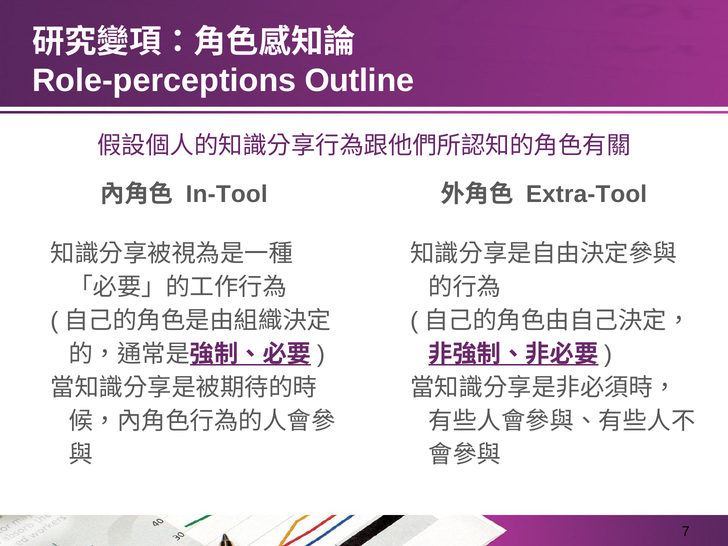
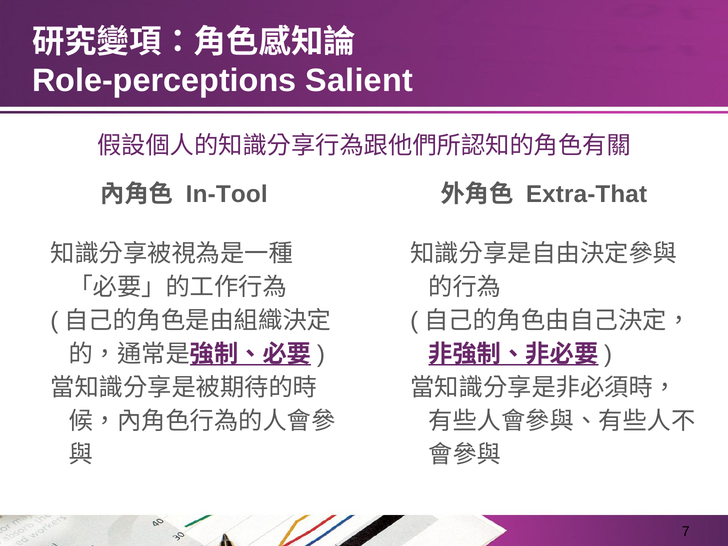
Outline: Outline -> Salient
Extra-Tool: Extra-Tool -> Extra-That
